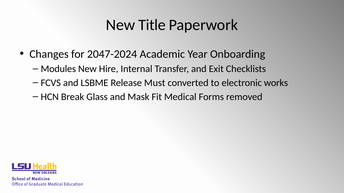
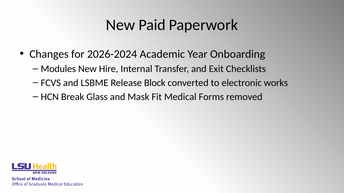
Title: Title -> Paid
2047-2024: 2047-2024 -> 2026-2024
Must: Must -> Block
